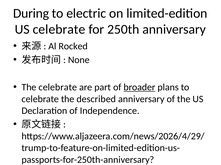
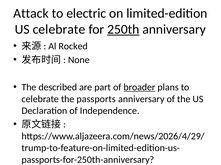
During: During -> Attack
250th underline: none -> present
The celebrate: celebrate -> described
described: described -> passports
